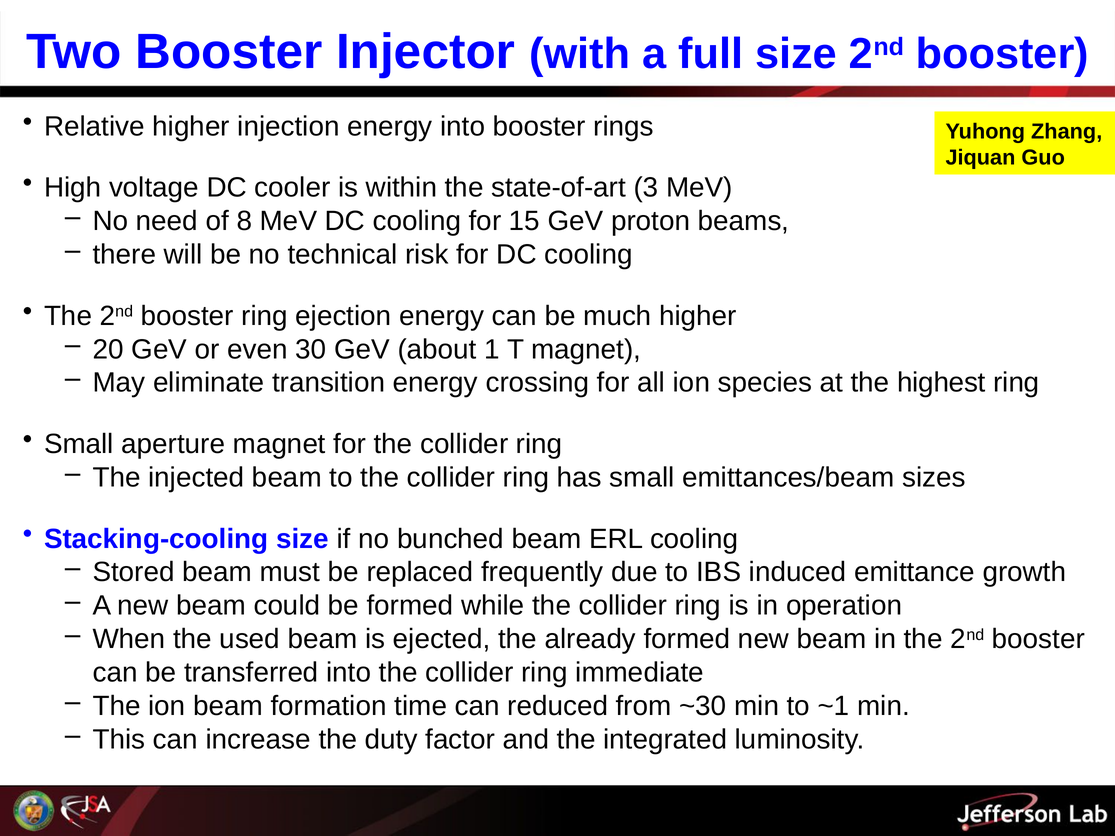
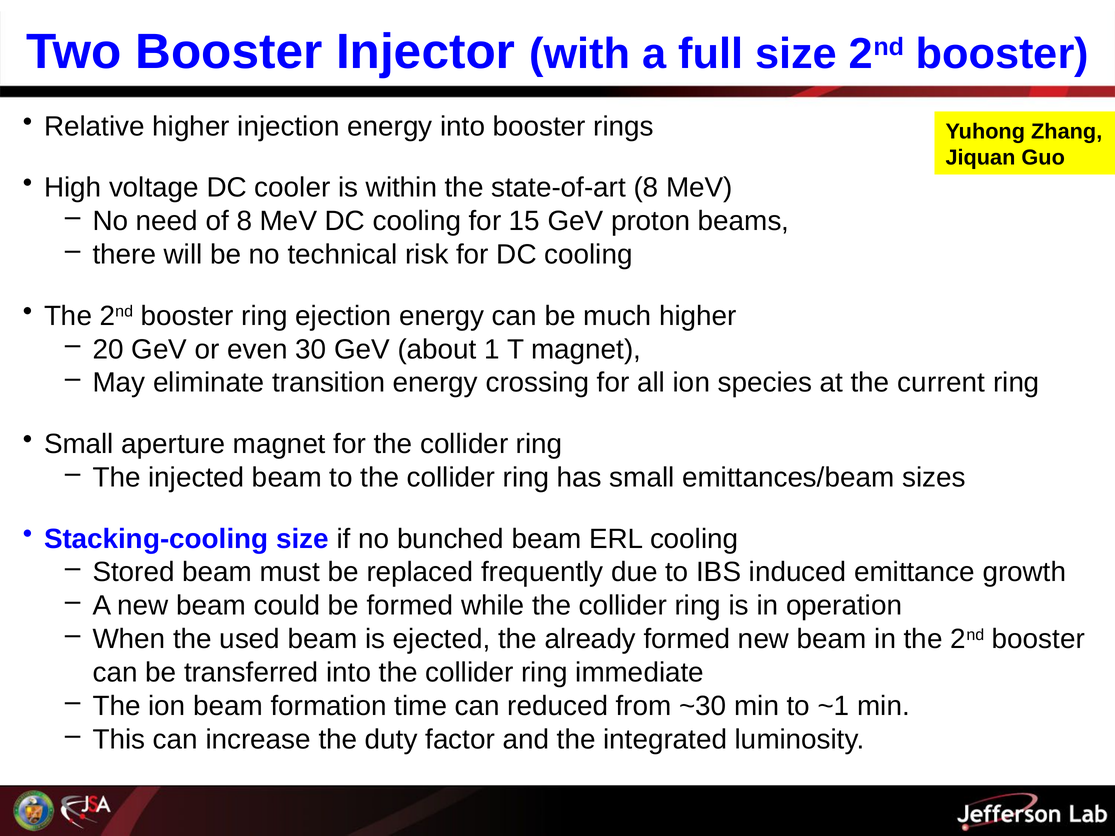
state-of-art 3: 3 -> 8
highest: highest -> current
